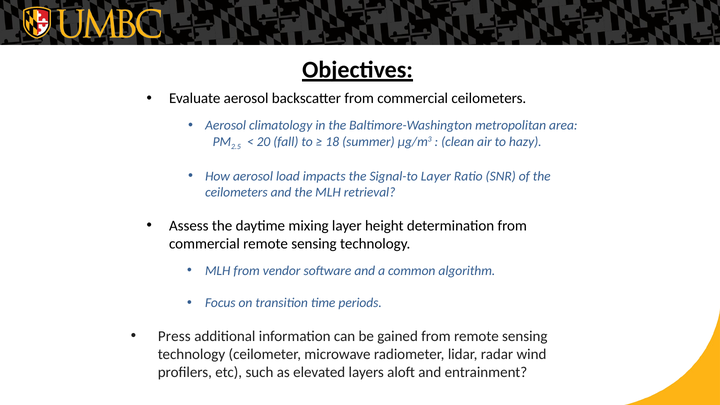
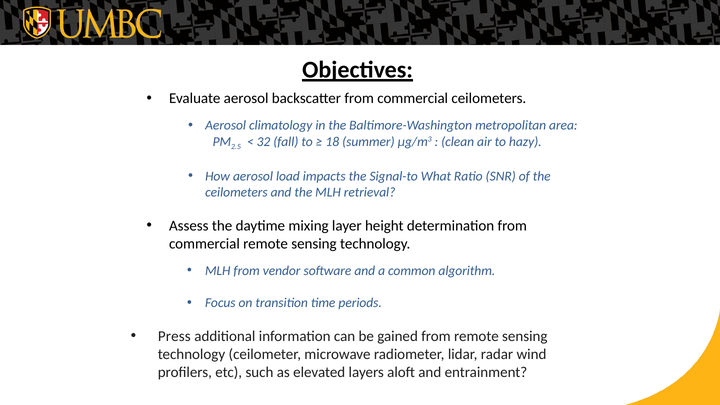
20: 20 -> 32
Signal-to Layer: Layer -> What
